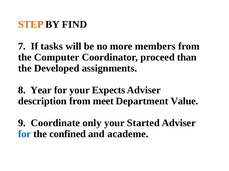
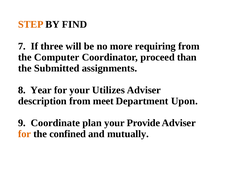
tasks: tasks -> three
members: members -> requiring
Developed: Developed -> Submitted
Expects: Expects -> Utilizes
Value: Value -> Upon
only: only -> plan
Started: Started -> Provide
for at (25, 134) colour: blue -> orange
academe: academe -> mutually
